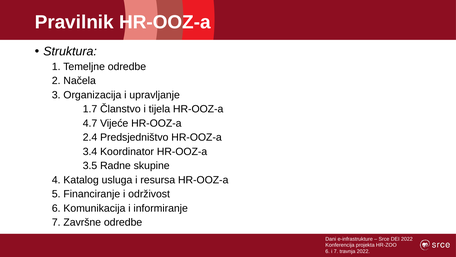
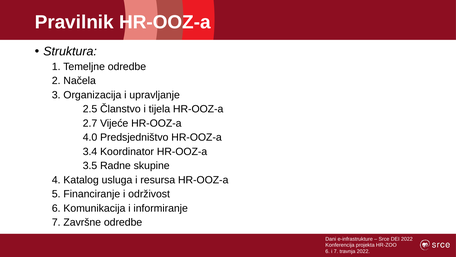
1.7: 1.7 -> 2.5
4.7: 4.7 -> 2.7
2.4: 2.4 -> 4.0
